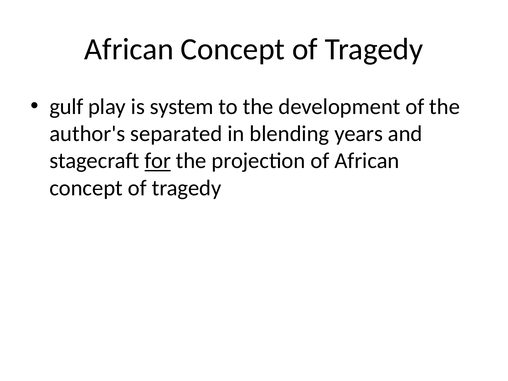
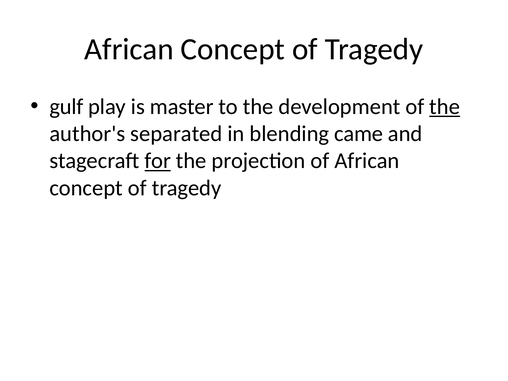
system: system -> master
the at (445, 107) underline: none -> present
years: years -> came
